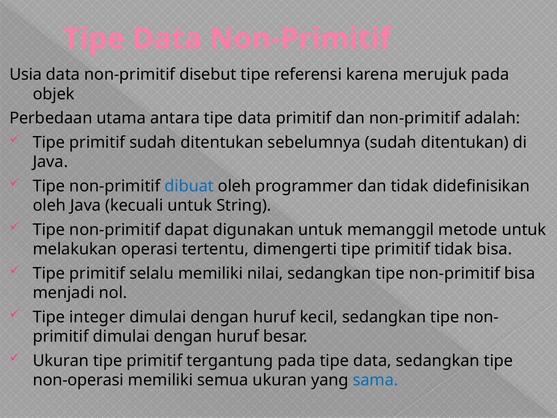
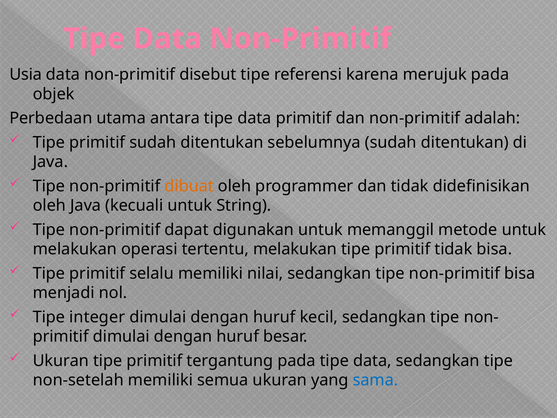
dibuat colour: blue -> orange
tertentu dimengerti: dimengerti -> melakukan
non-operasi: non-operasi -> non-setelah
